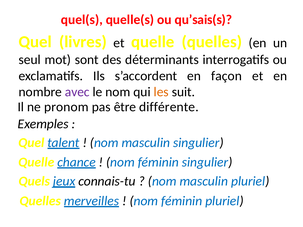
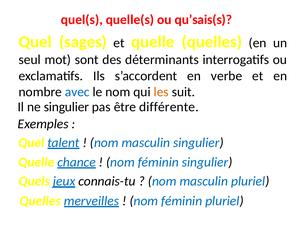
livres: livres -> sages
façon: façon -> verbe
avec colour: purple -> blue
ne pronom: pronom -> singulier
